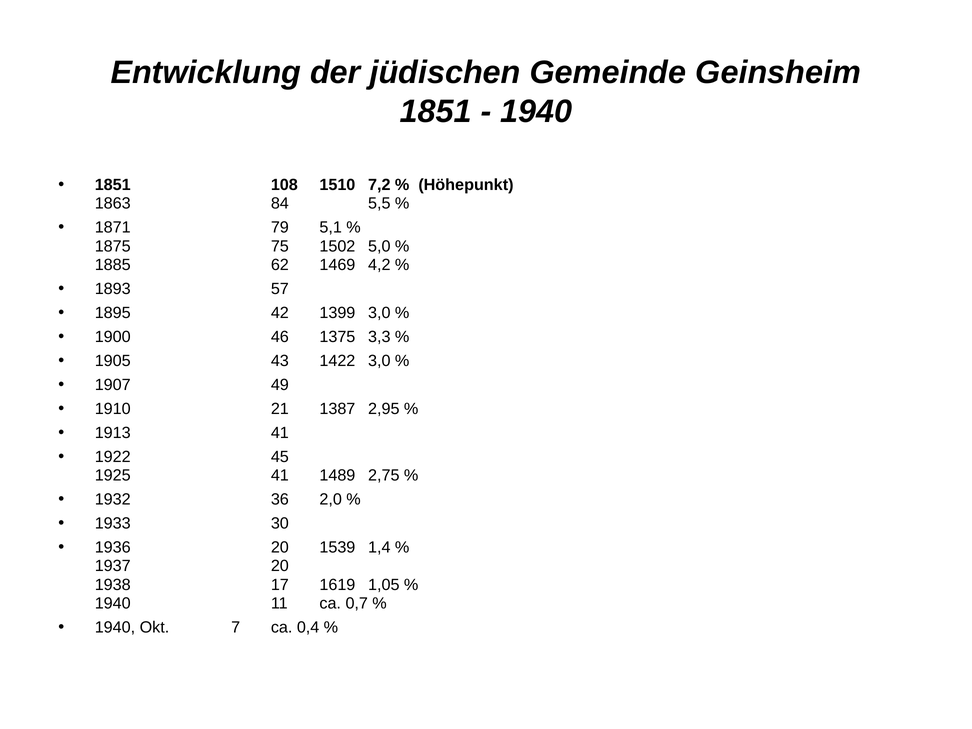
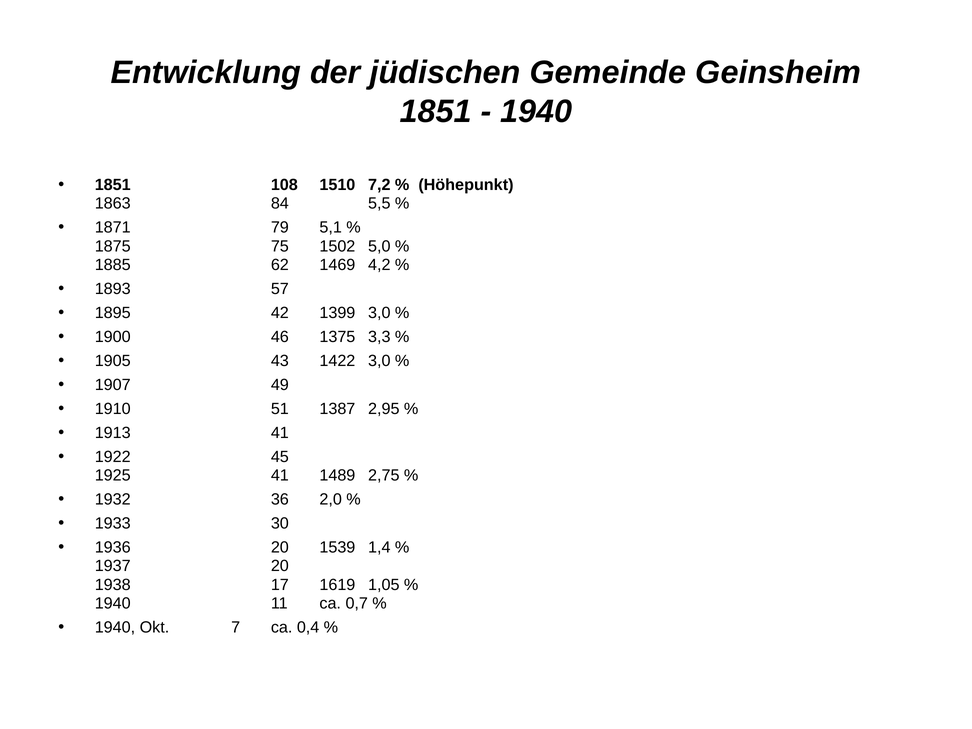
21: 21 -> 51
